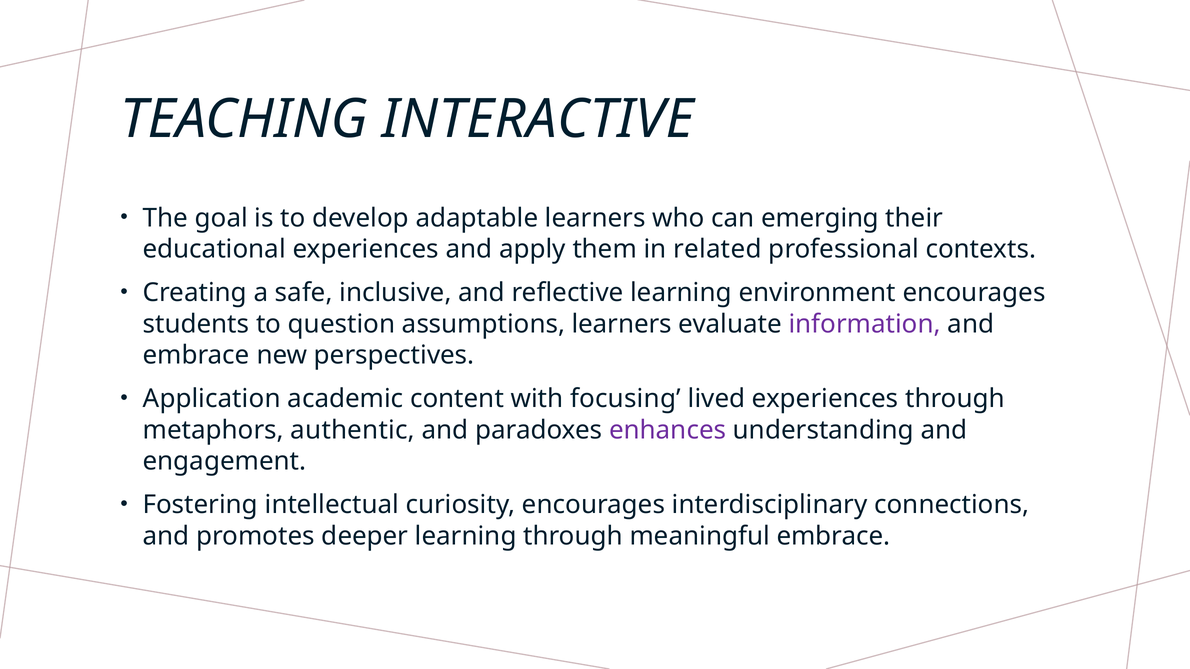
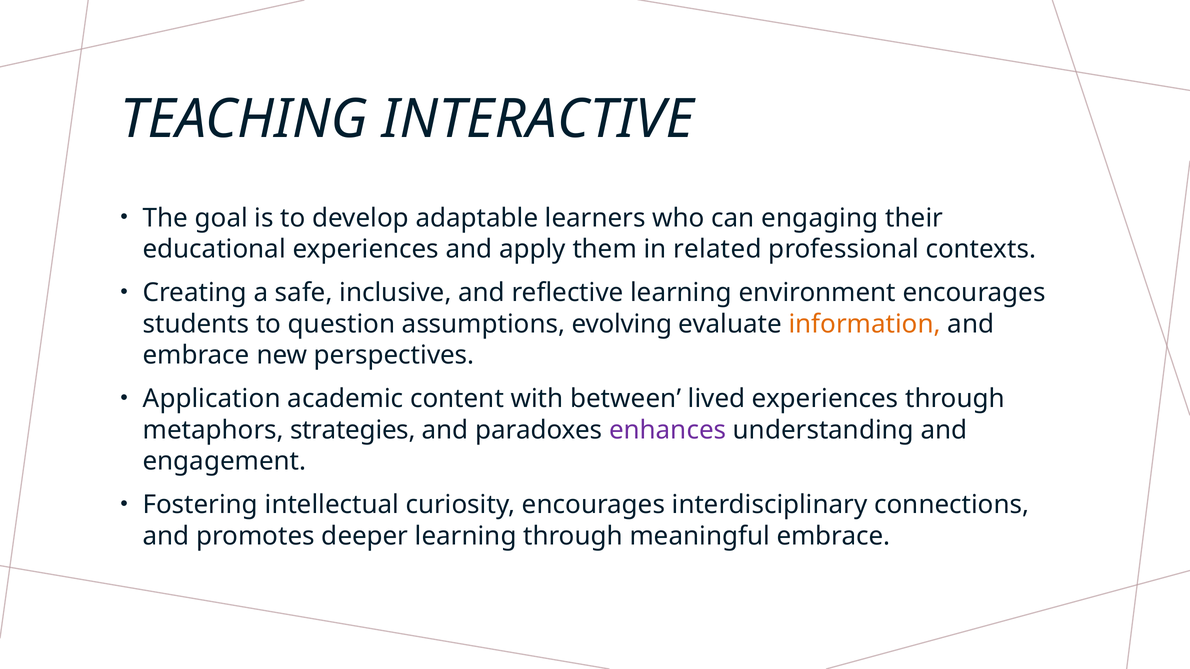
emerging: emerging -> engaging
assumptions learners: learners -> evolving
information colour: purple -> orange
focusing: focusing -> between
authentic: authentic -> strategies
